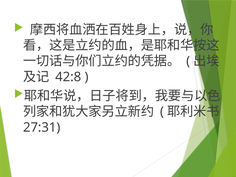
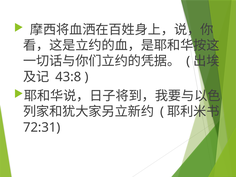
42:8: 42:8 -> 43:8
27:31: 27:31 -> 72:31
